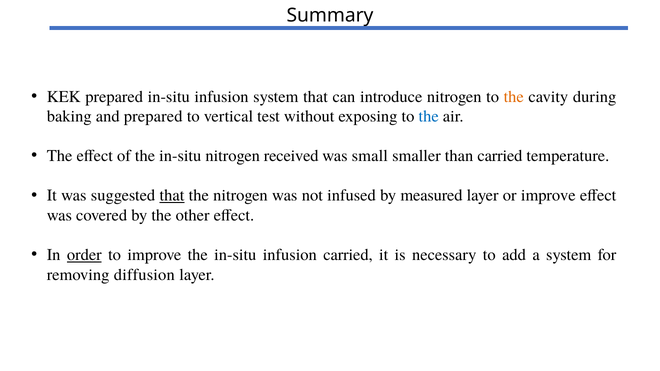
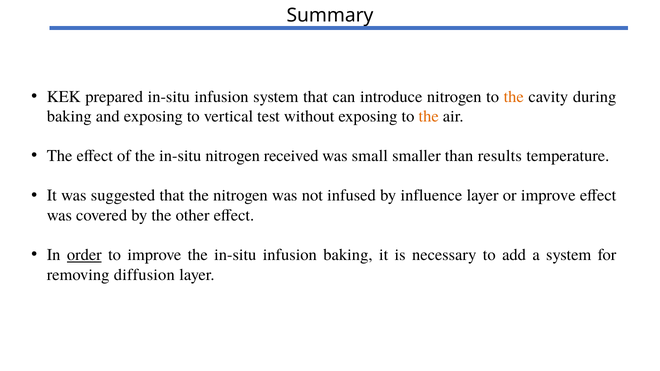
and prepared: prepared -> exposing
the at (429, 116) colour: blue -> orange
than carried: carried -> results
that at (172, 196) underline: present -> none
measured: measured -> influence
infusion carried: carried -> baking
